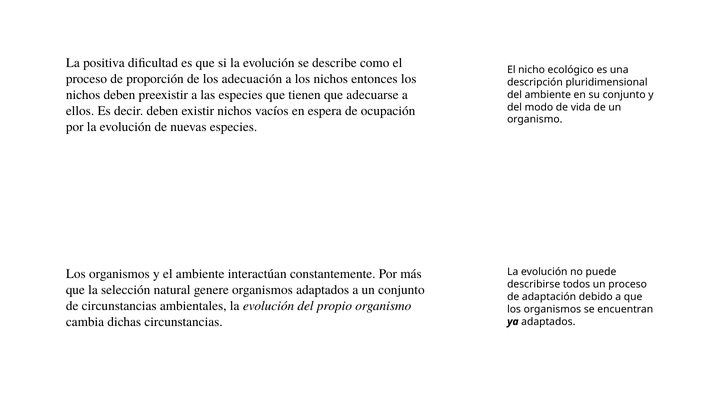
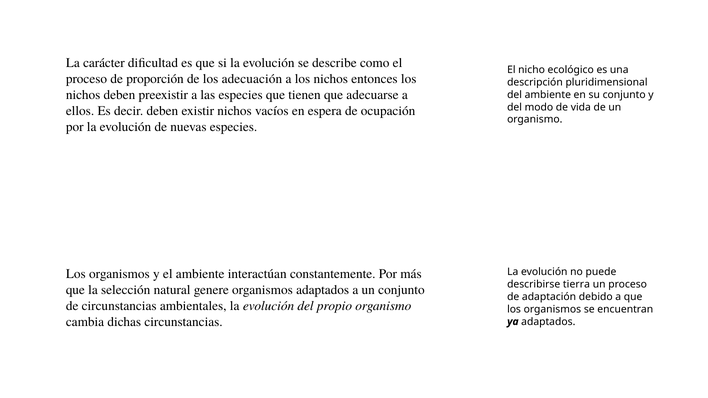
positiva: positiva -> carácter
todos: todos -> tierra
